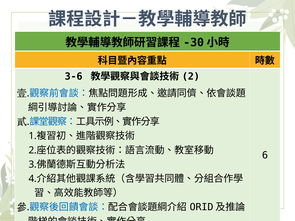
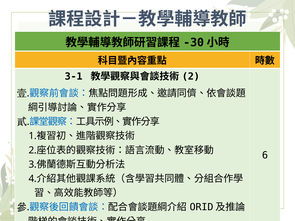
3-6: 3-6 -> 3-1
